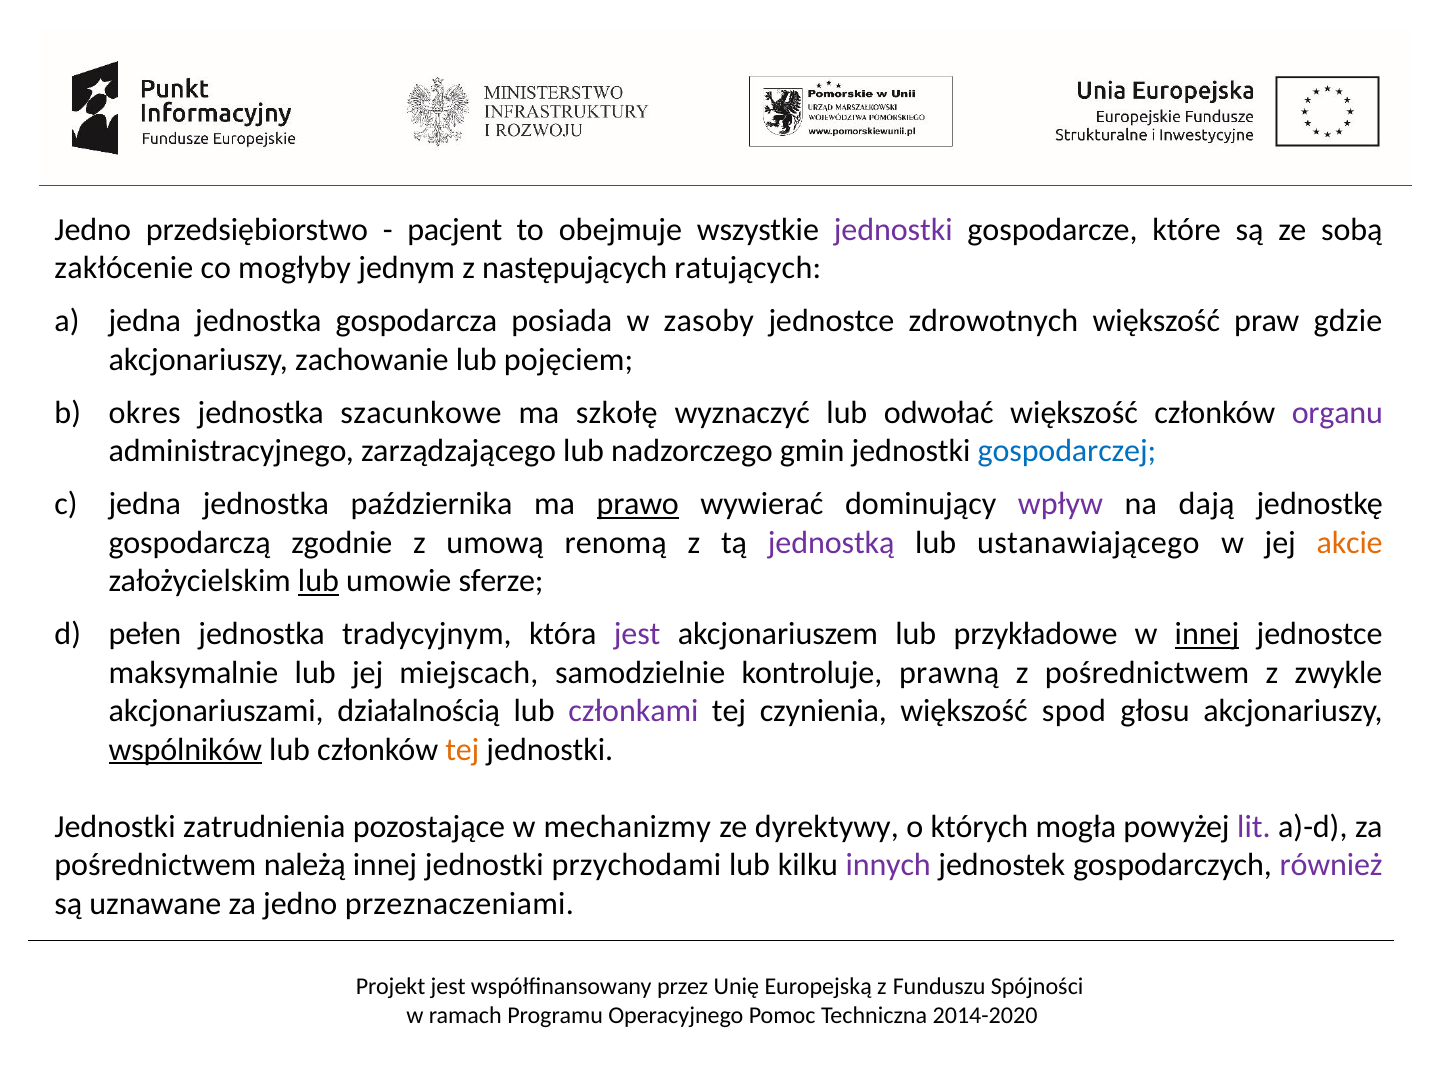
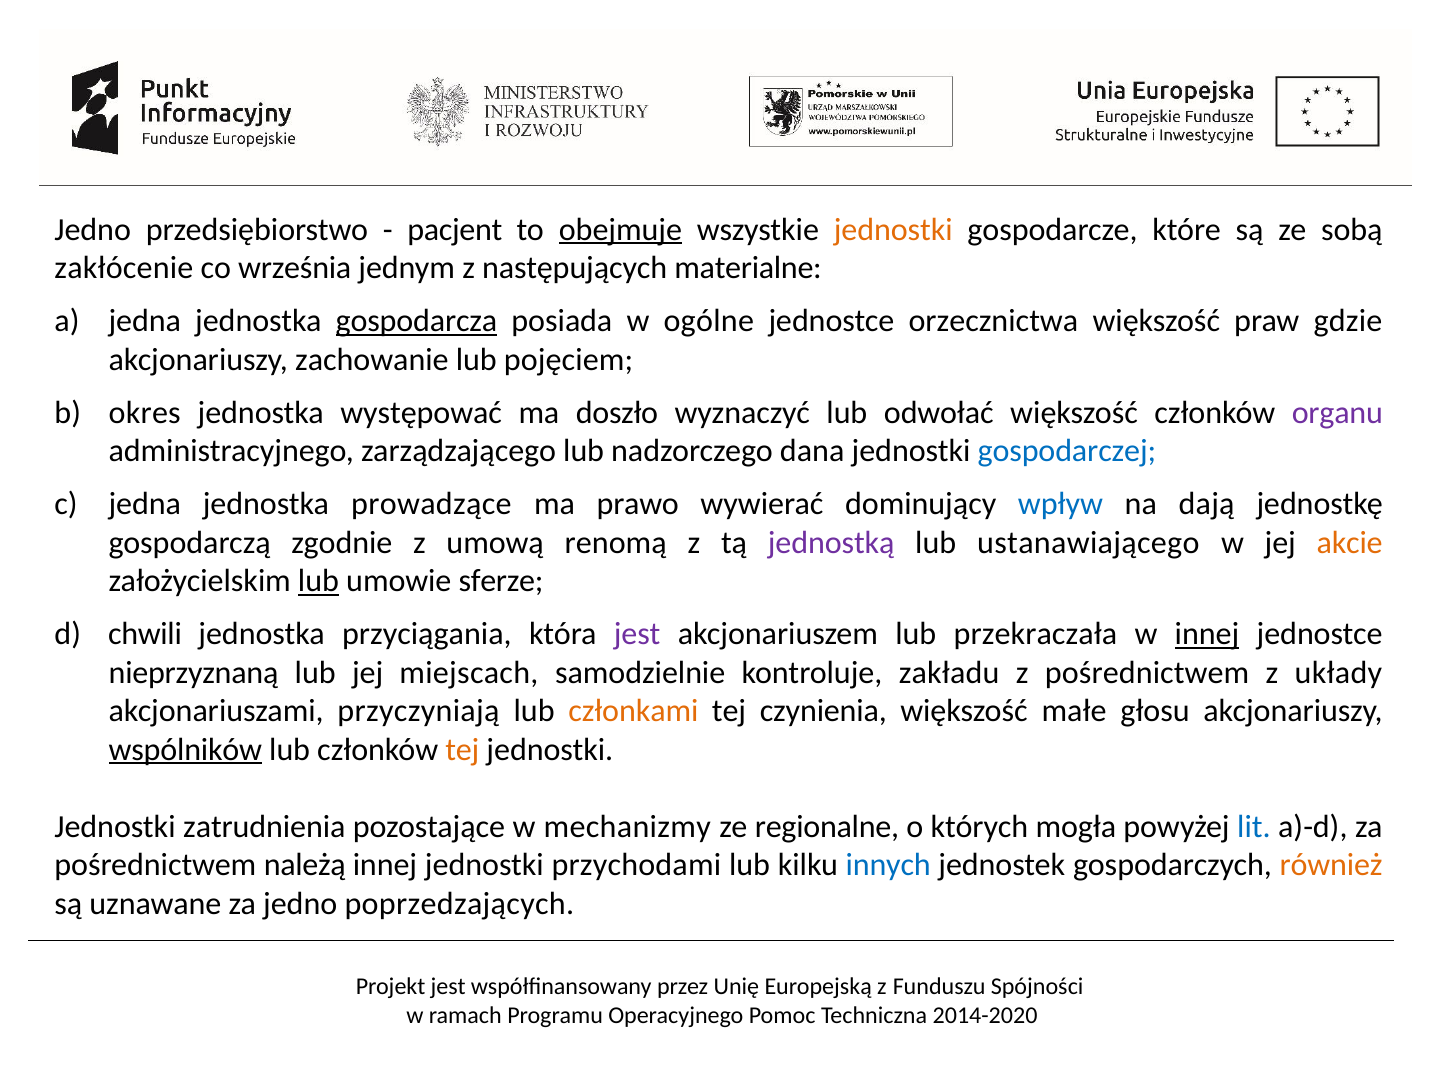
obejmuje underline: none -> present
jednostki at (893, 229) colour: purple -> orange
mogłyby: mogłyby -> września
ratujących: ratujących -> materialne
gospodarcza underline: none -> present
zasoby: zasoby -> ogólne
zdrowotnych: zdrowotnych -> orzecznictwa
szacunkowe: szacunkowe -> występować
szkołę: szkołę -> doszło
gmin: gmin -> dana
października: października -> prowadzące
prawo underline: present -> none
wpływ colour: purple -> blue
pełen: pełen -> chwili
tradycyjnym: tradycyjnym -> przyciągania
przykładowe: przykładowe -> przekraczała
maksymalnie: maksymalnie -> nieprzyznaną
prawną: prawną -> zakładu
zwykle: zwykle -> układy
działalnością: działalnością -> przyczyniają
członkami colour: purple -> orange
spod: spod -> małe
dyrektywy: dyrektywy -> regionalne
lit colour: purple -> blue
innych colour: purple -> blue
również colour: purple -> orange
przeznaczeniami: przeznaczeniami -> poprzedzających
